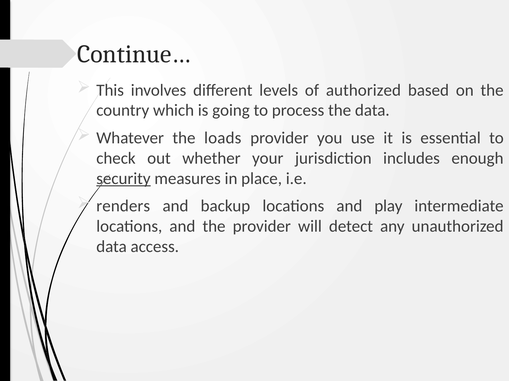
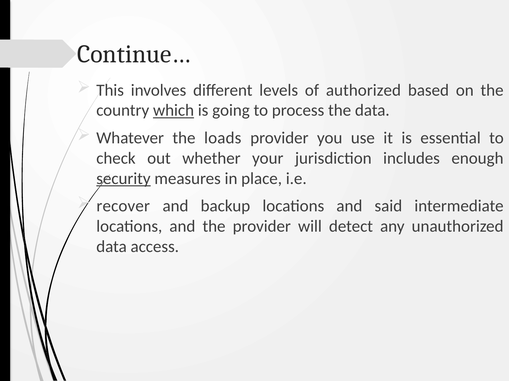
which underline: none -> present
renders: renders -> recover
play: play -> said
